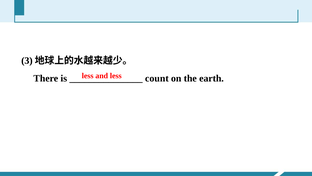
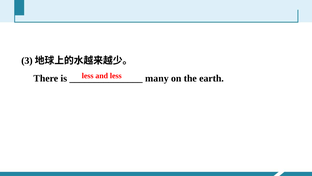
count: count -> many
